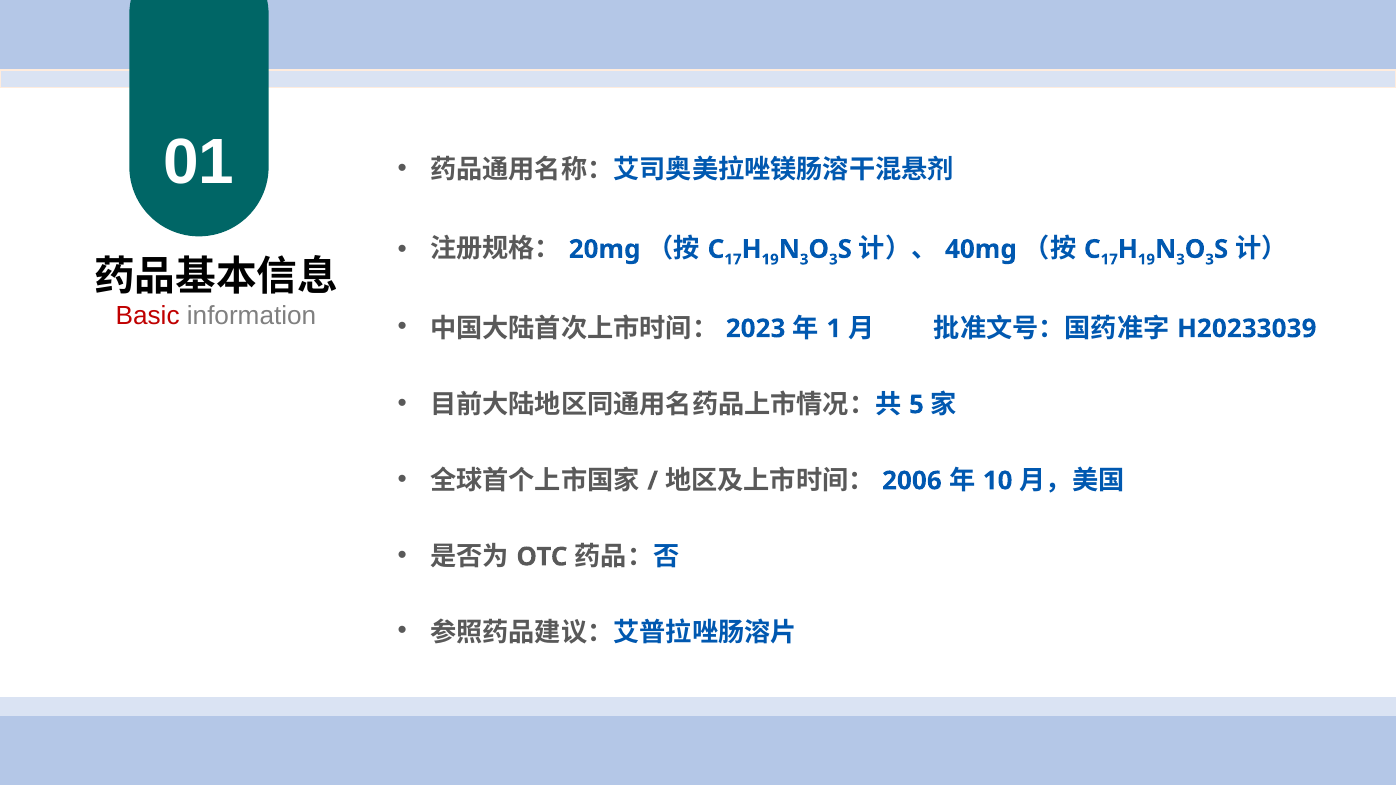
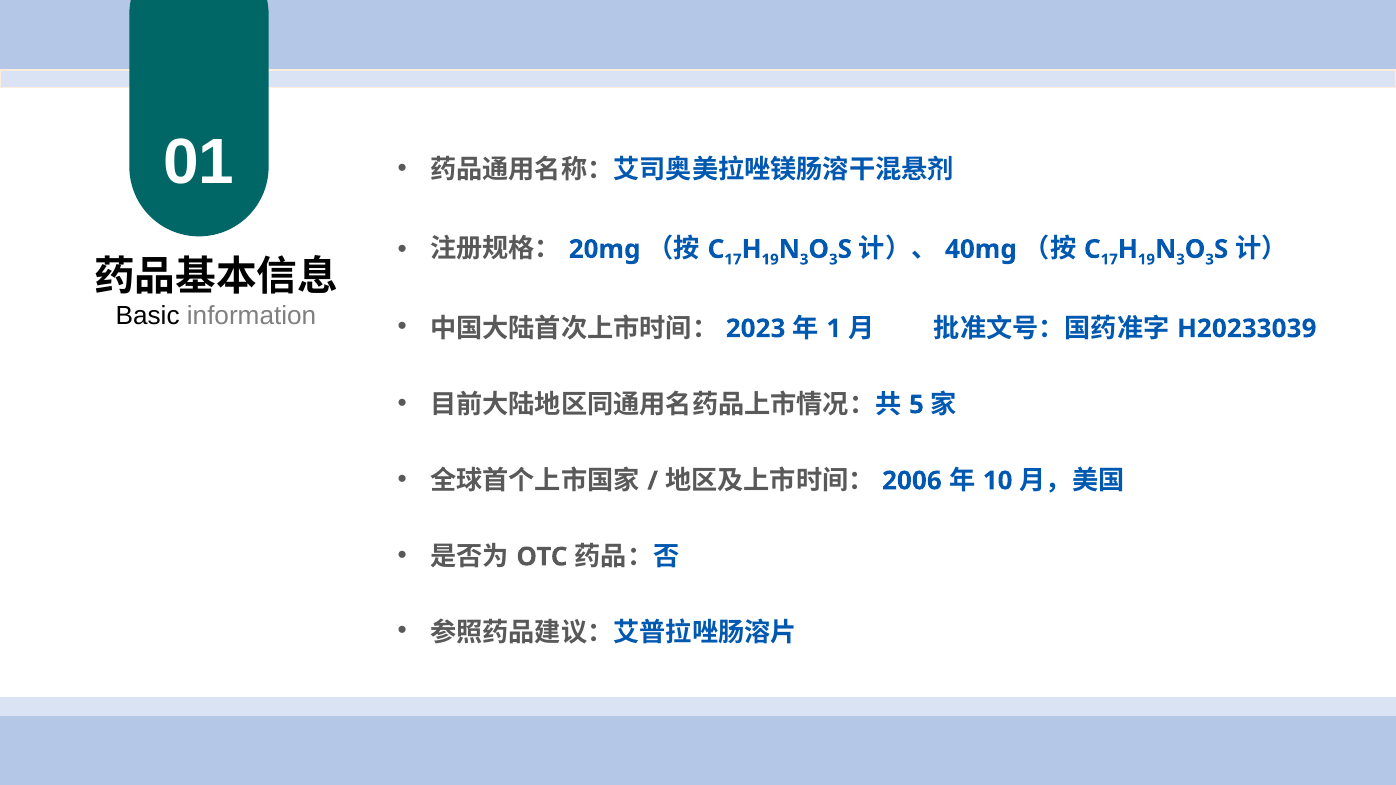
Basic colour: red -> black
